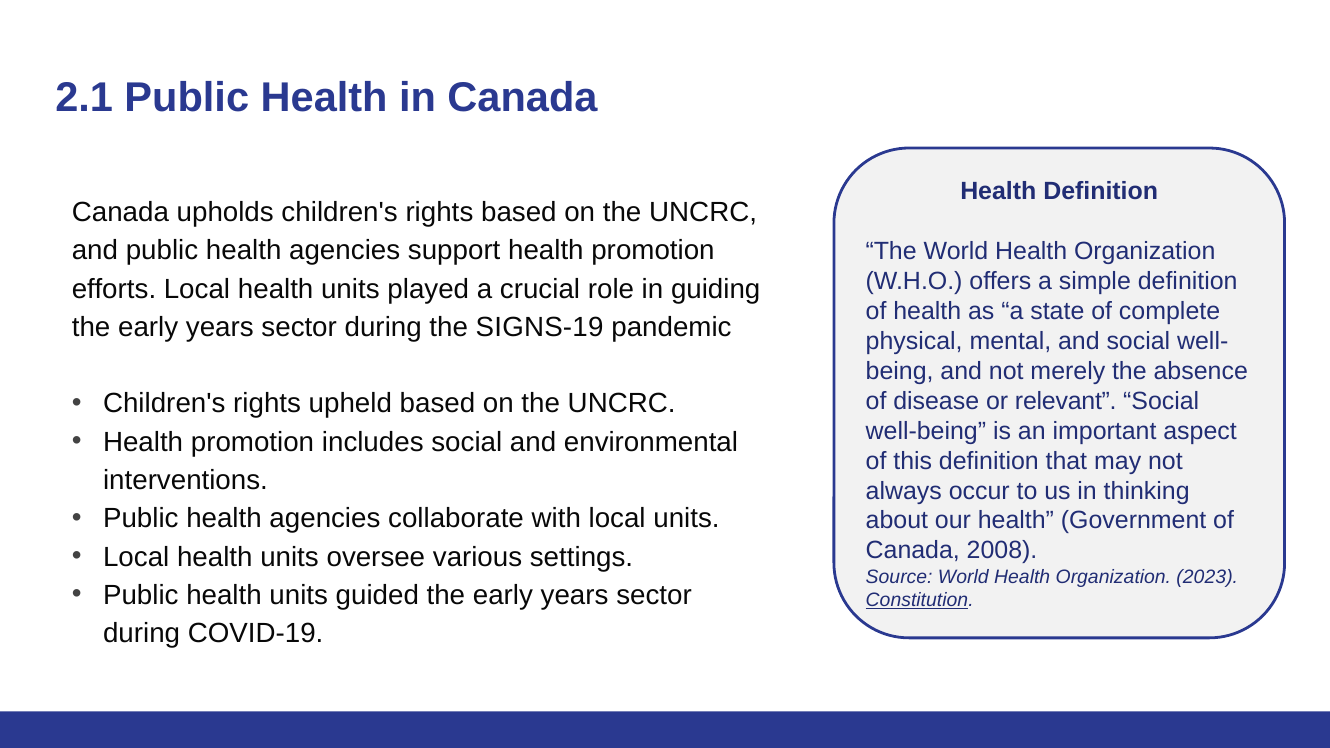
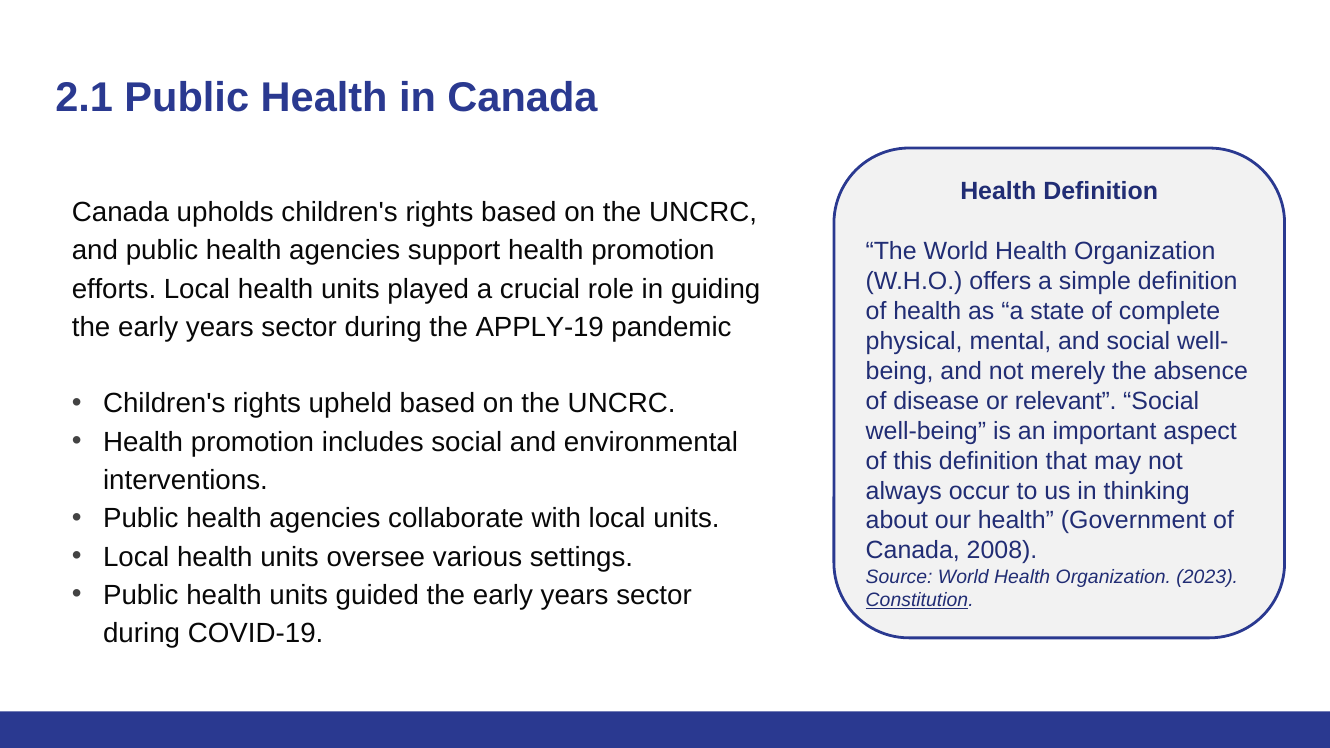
SIGNS-19: SIGNS-19 -> APPLY-19
